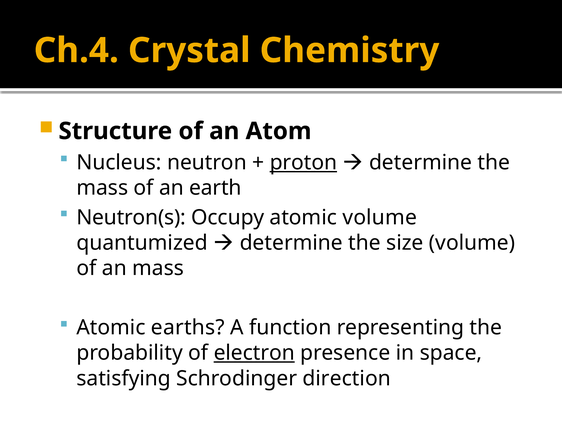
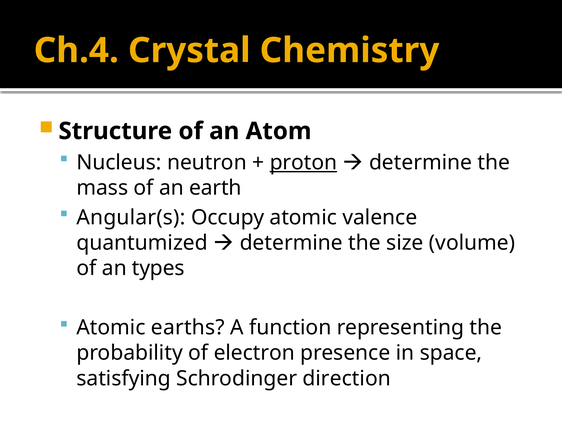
Neutron(s: Neutron(s -> Angular(s
atomic volume: volume -> valence
an mass: mass -> types
electron underline: present -> none
